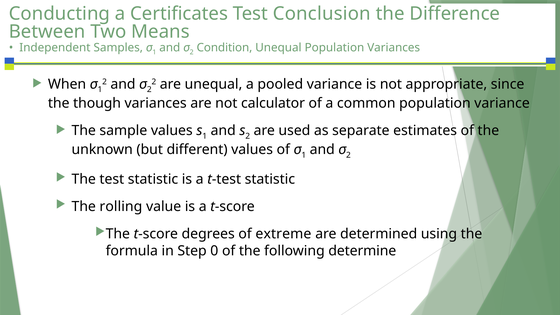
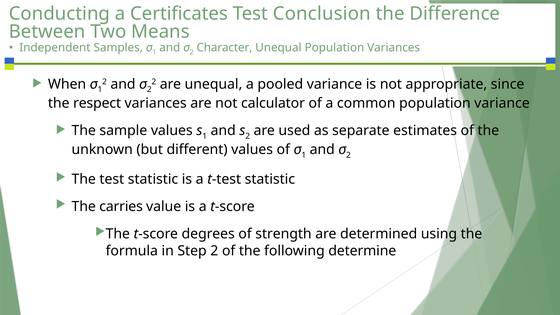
Condition: Condition -> Character
though: though -> respect
rolling: rolling -> carries
extreme: extreme -> strength
Step 0: 0 -> 2
